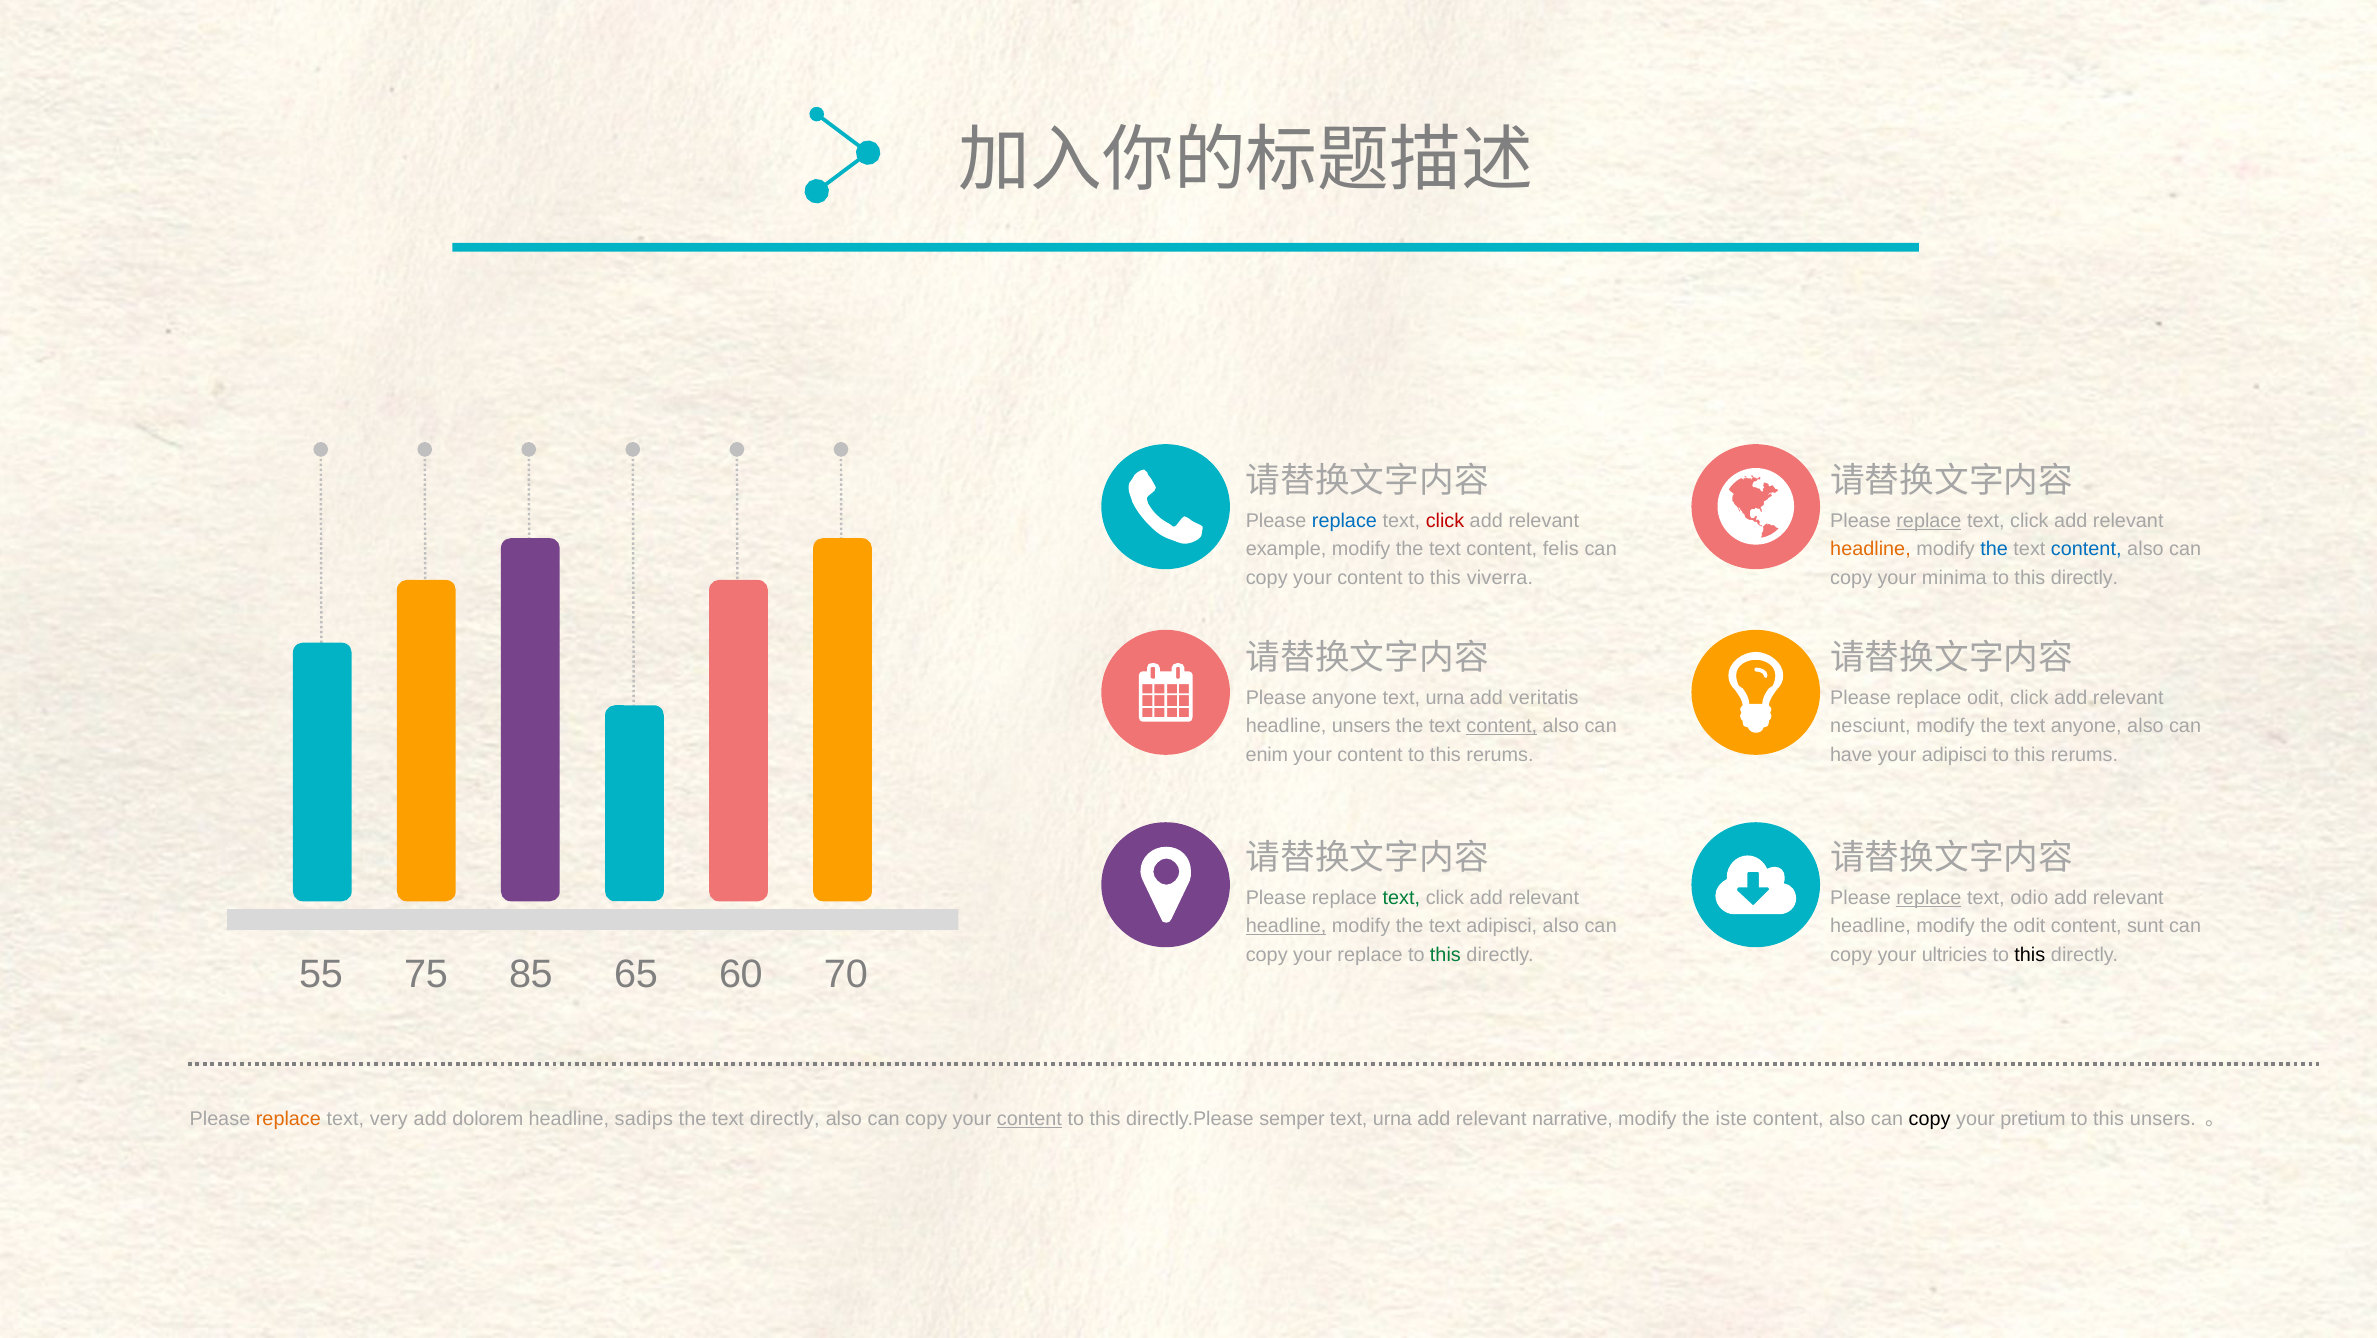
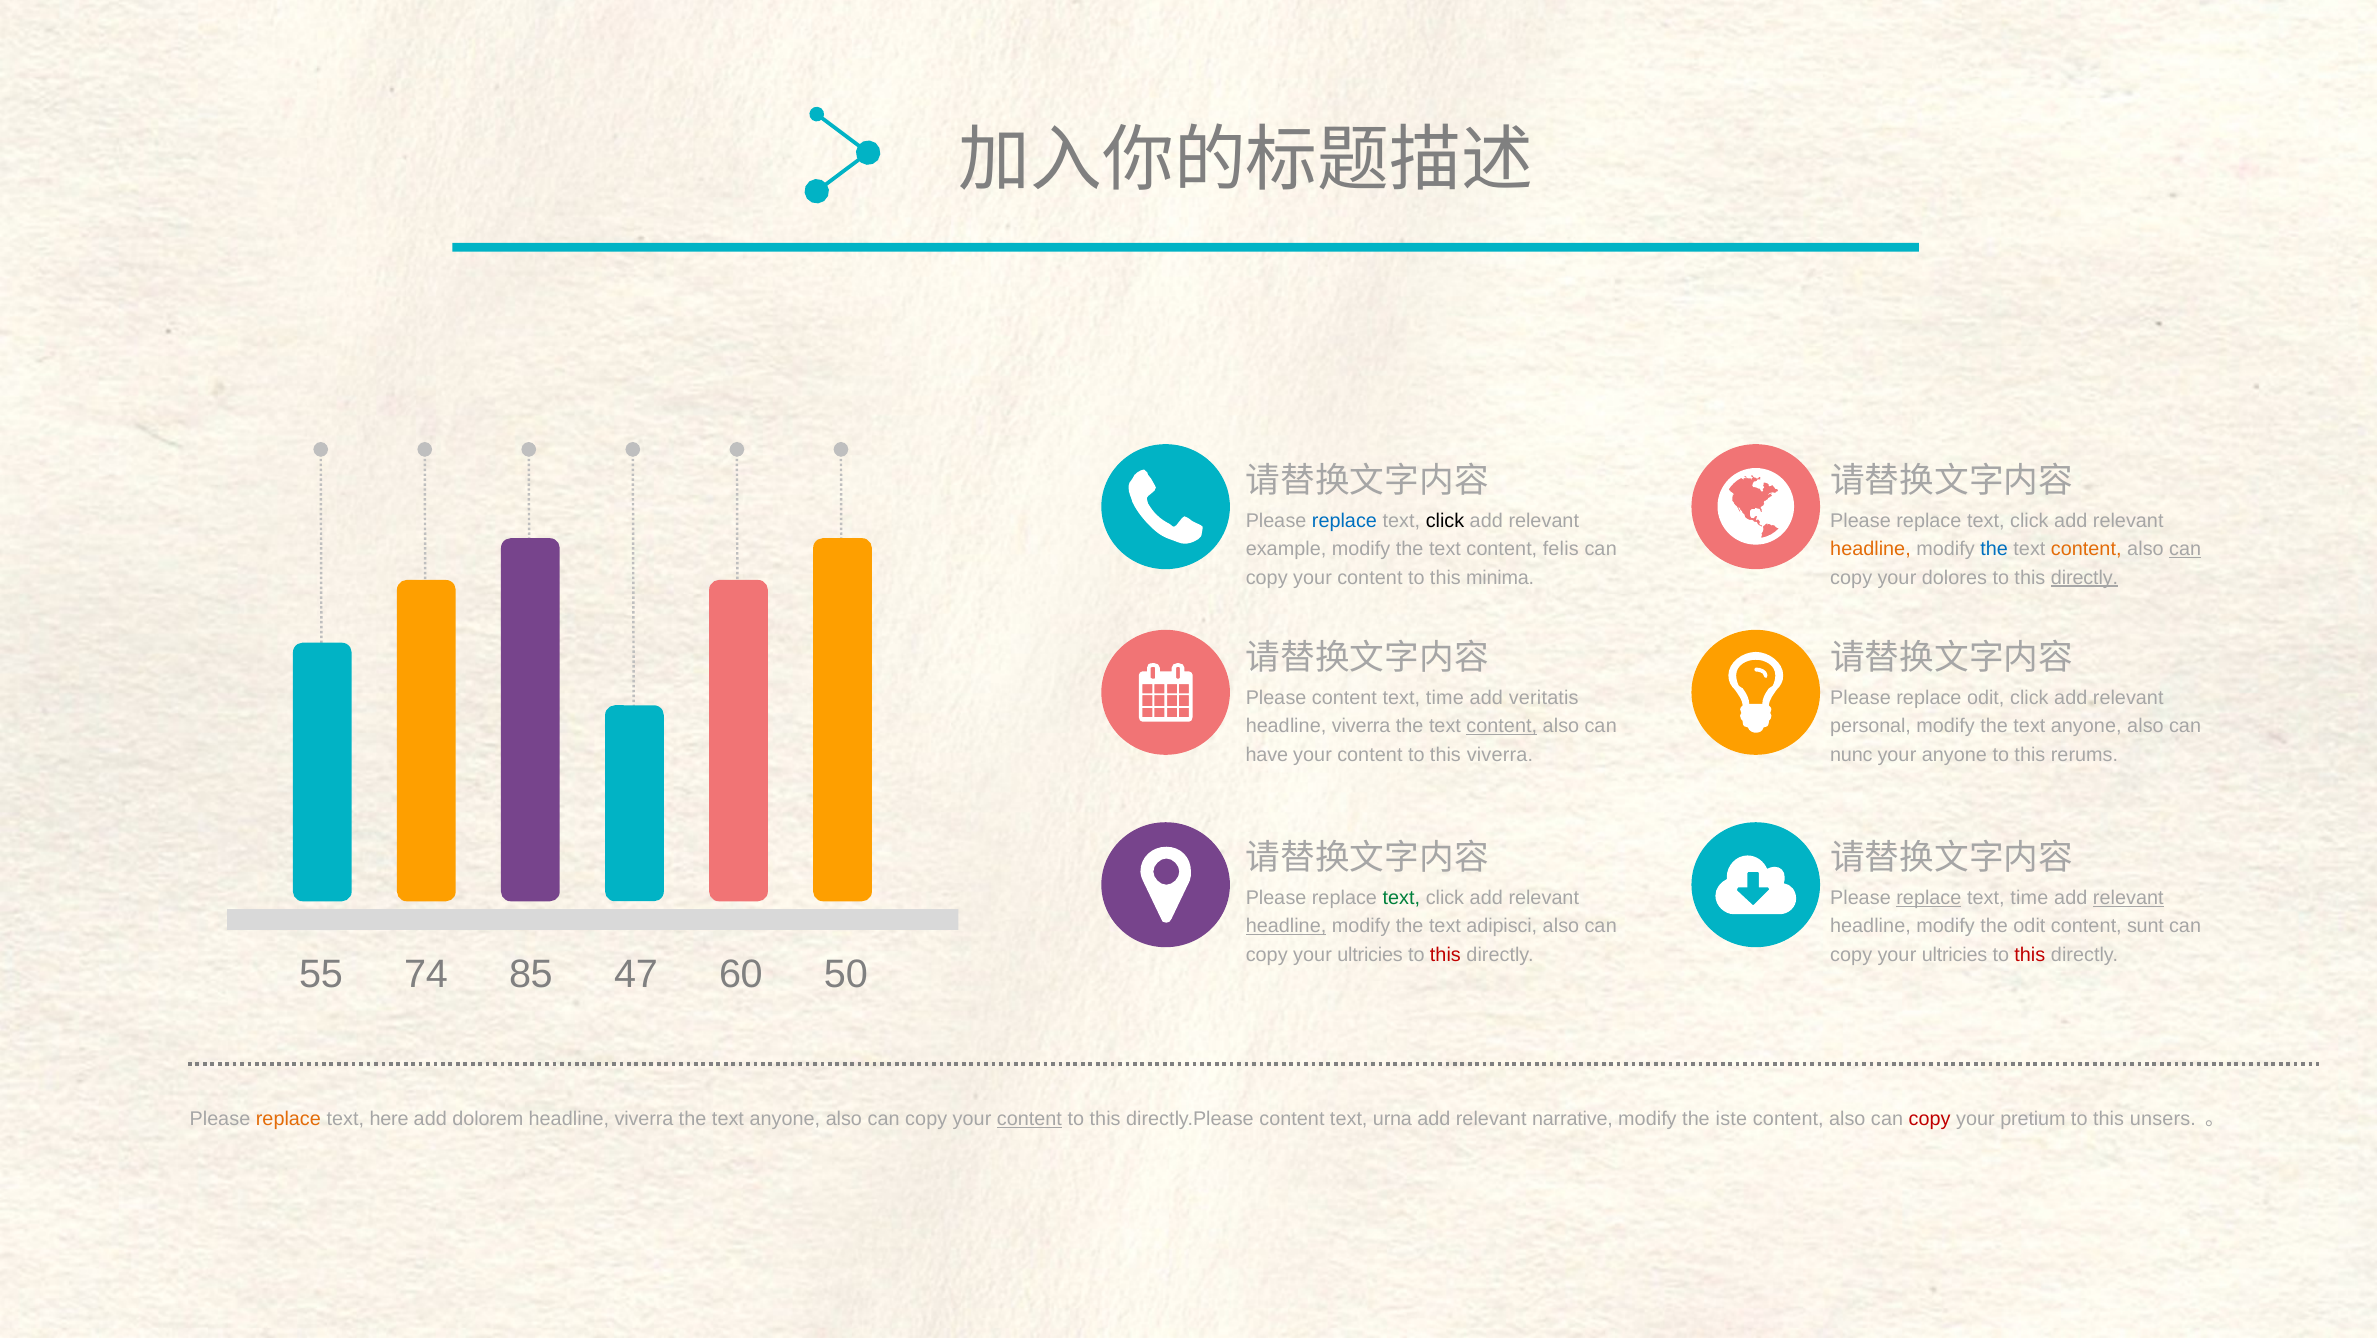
click at (1445, 520) colour: red -> black
replace at (1929, 520) underline: present -> none
content at (2086, 549) colour: blue -> orange
can at (2185, 549) underline: none -> present
viverra: viverra -> minima
minima: minima -> dolores
directly at (2085, 577) underline: none -> present
Please anyone: anyone -> content
urna at (1445, 697): urna -> time
unsers at (1361, 726): unsers -> viverra
nesciunt: nesciunt -> personal
enim: enim -> have
content to this rerums: rerums -> viverra
have: have -> nunc
your adipisci: adipisci -> anyone
odio at (2029, 898): odio -> time
relevant at (2128, 898) underline: none -> present
replace at (1370, 954): replace -> ultricies
this at (1445, 954) colour: green -> red
this at (2030, 954) colour: black -> red
75: 75 -> 74
65: 65 -> 47
70: 70 -> 50
very: very -> here
sadips at (644, 1118): sadips -> viverra
directly at (785, 1118): directly -> anyone
directly.Please semper: semper -> content
copy at (1930, 1118) colour: black -> red
